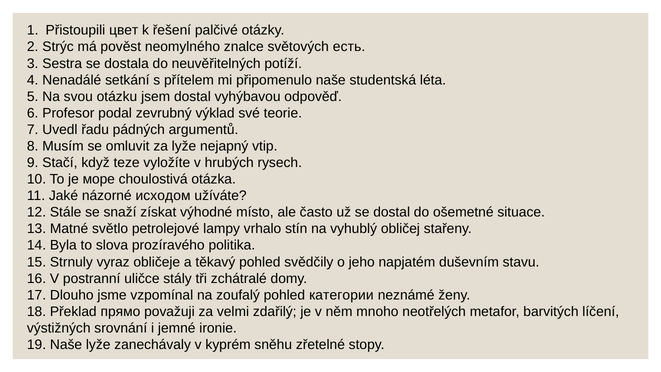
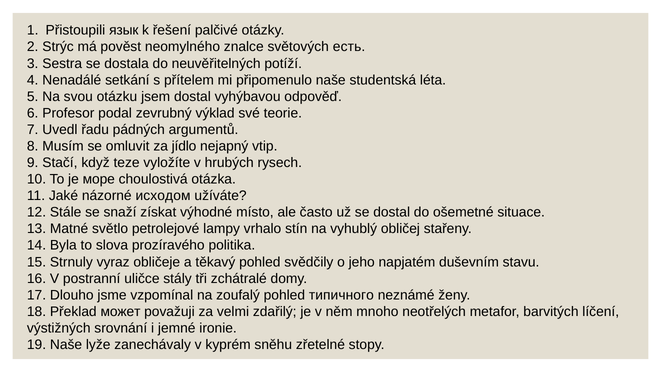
цвет: цвет -> язык
za lyže: lyže -> jídlo
категории: категории -> типичного
прямо: прямо -> может
